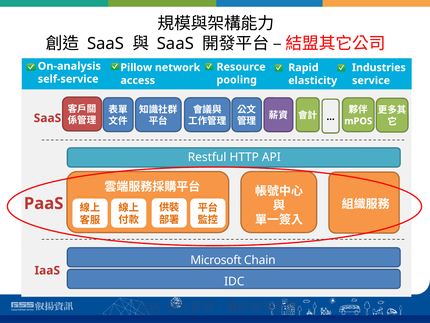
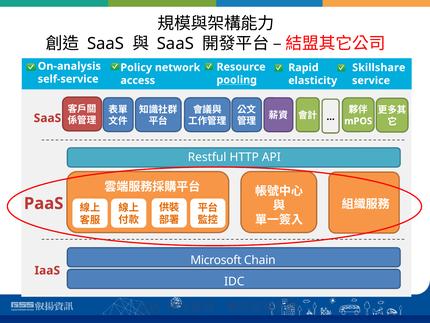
Pillow: Pillow -> Policy
Industries: Industries -> Skillshare
pooling underline: none -> present
